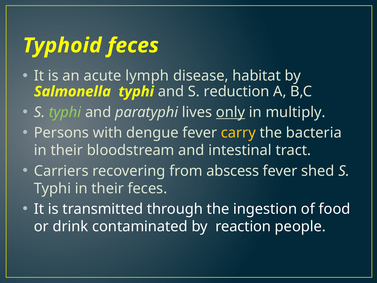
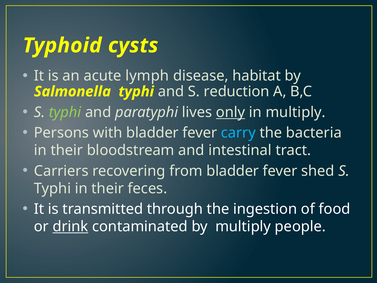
Typhoid feces: feces -> cysts
with dengue: dengue -> bladder
carry colour: yellow -> light blue
from abscess: abscess -> bladder
drink underline: none -> present
by reaction: reaction -> multiply
